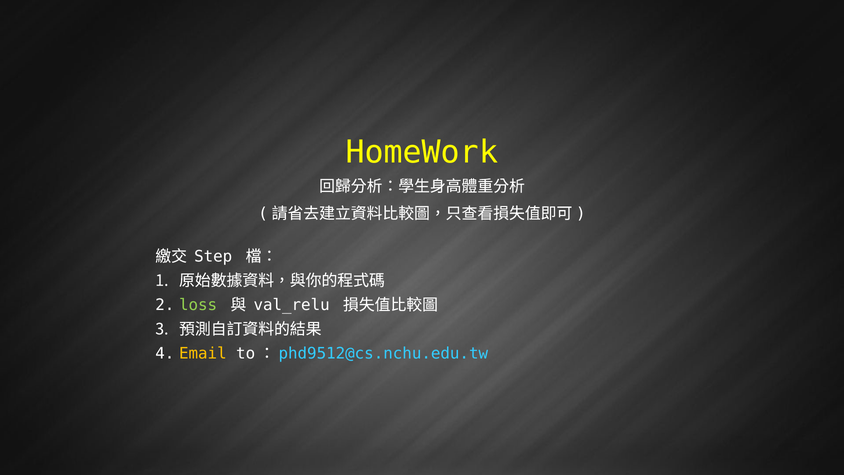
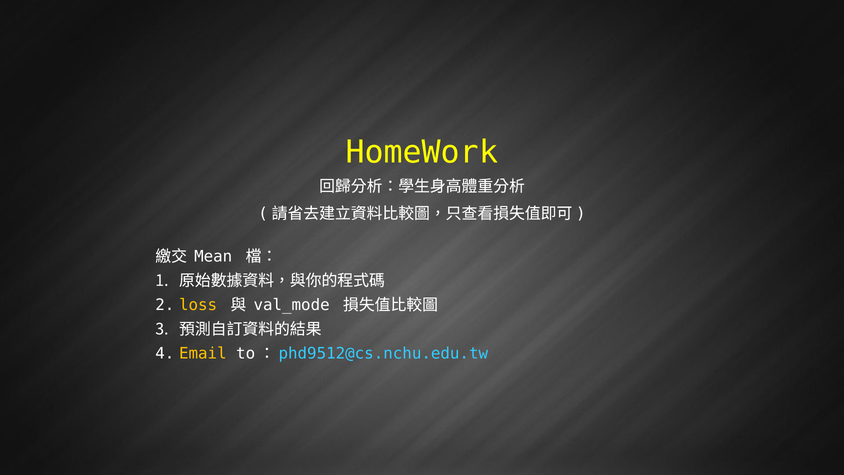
Step: Step -> Mean
loss colour: light green -> yellow
val_relu: val_relu -> val_mode
